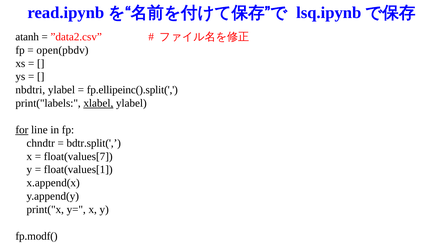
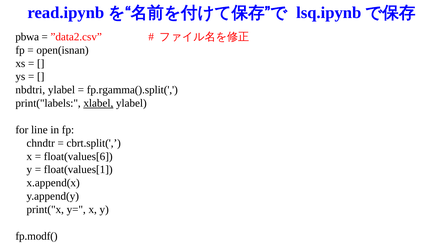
atanh: atanh -> pbwa
open(pbdv: open(pbdv -> open(isnan
fp.ellipeinc().split(: fp.ellipeinc().split( -> fp.rgamma().split(
for underline: present -> none
bdtr.split(: bdtr.split( -> cbrt.split(
float(values[7: float(values[7 -> float(values[6
